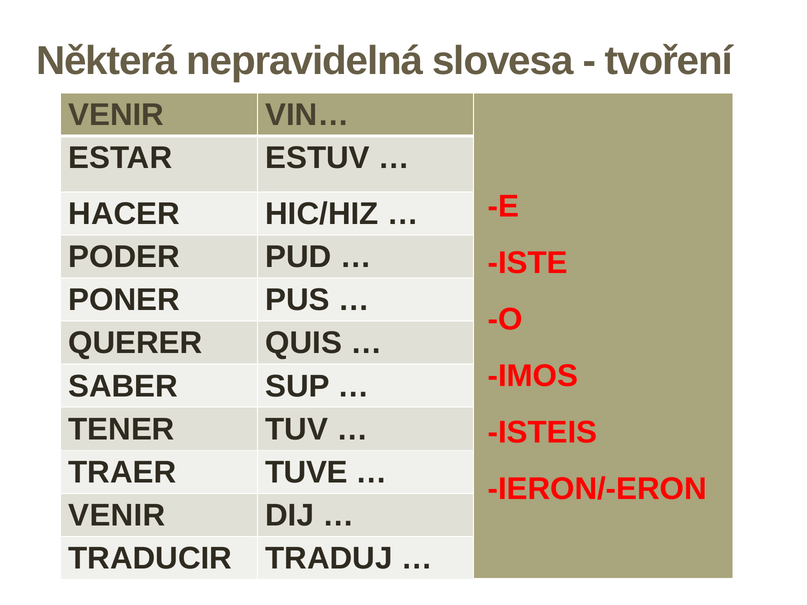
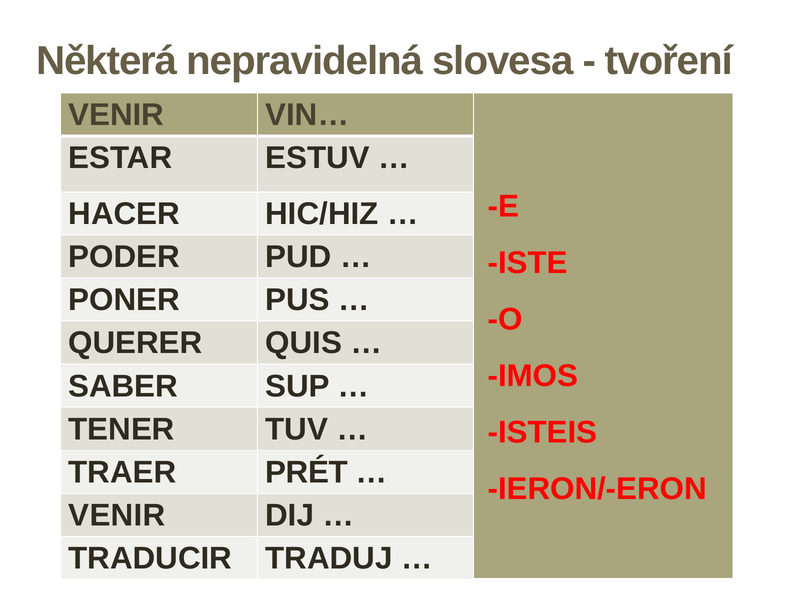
TUVE: TUVE -> PRÉT
